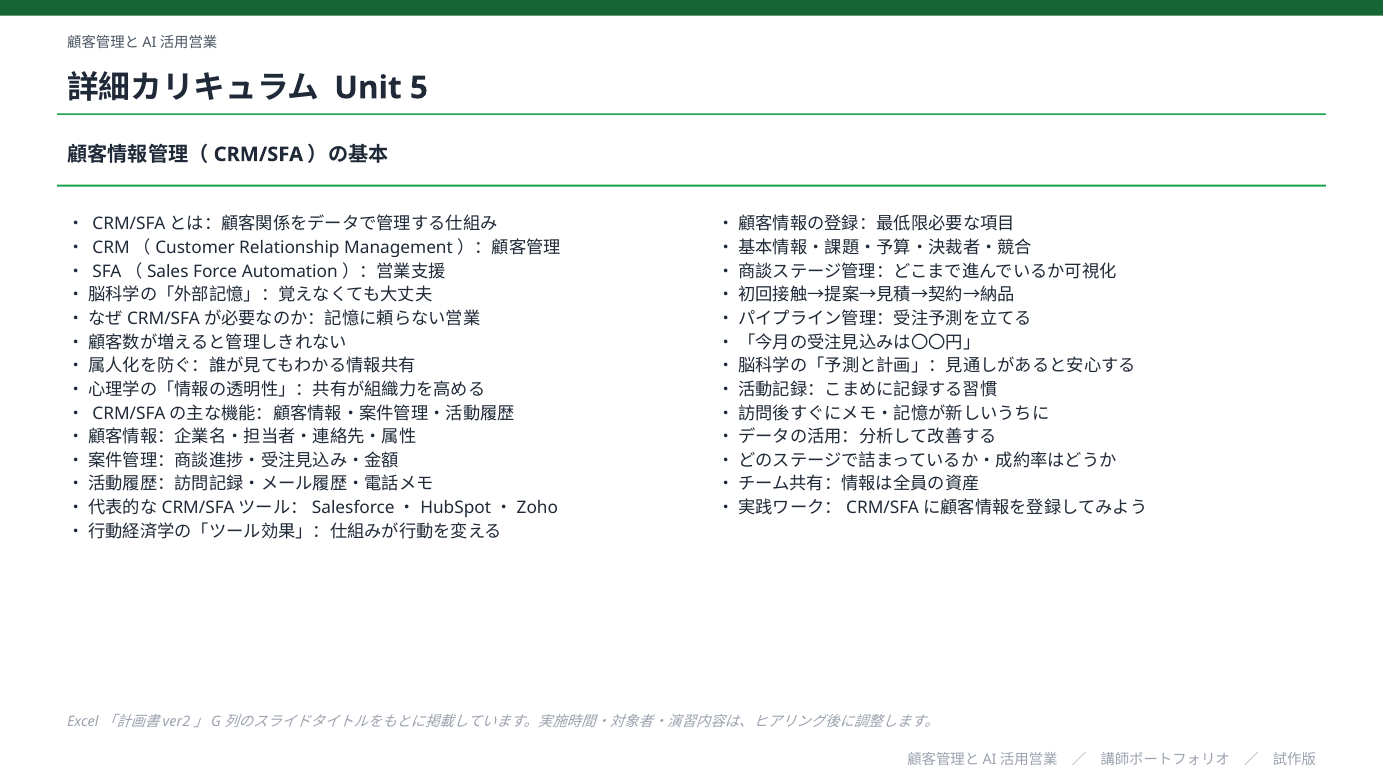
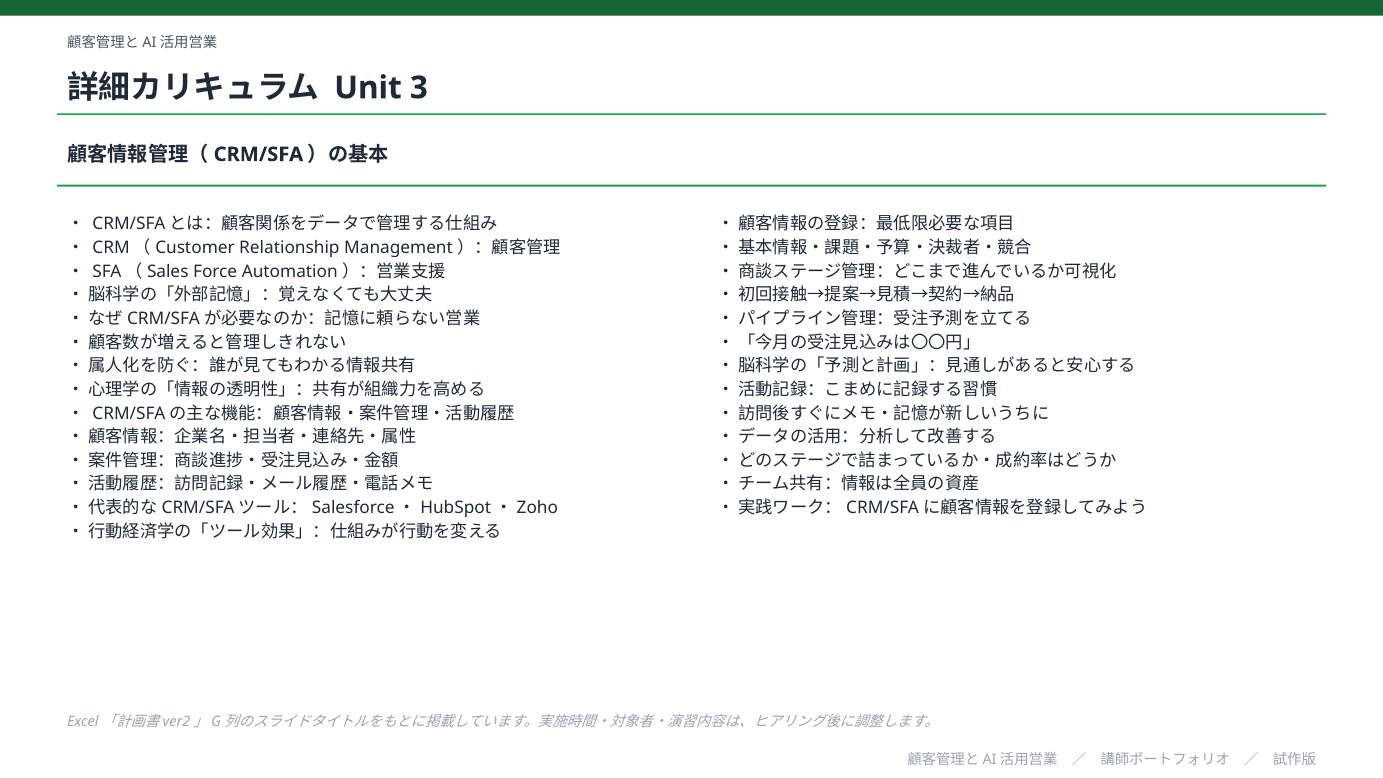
5: 5 -> 3
